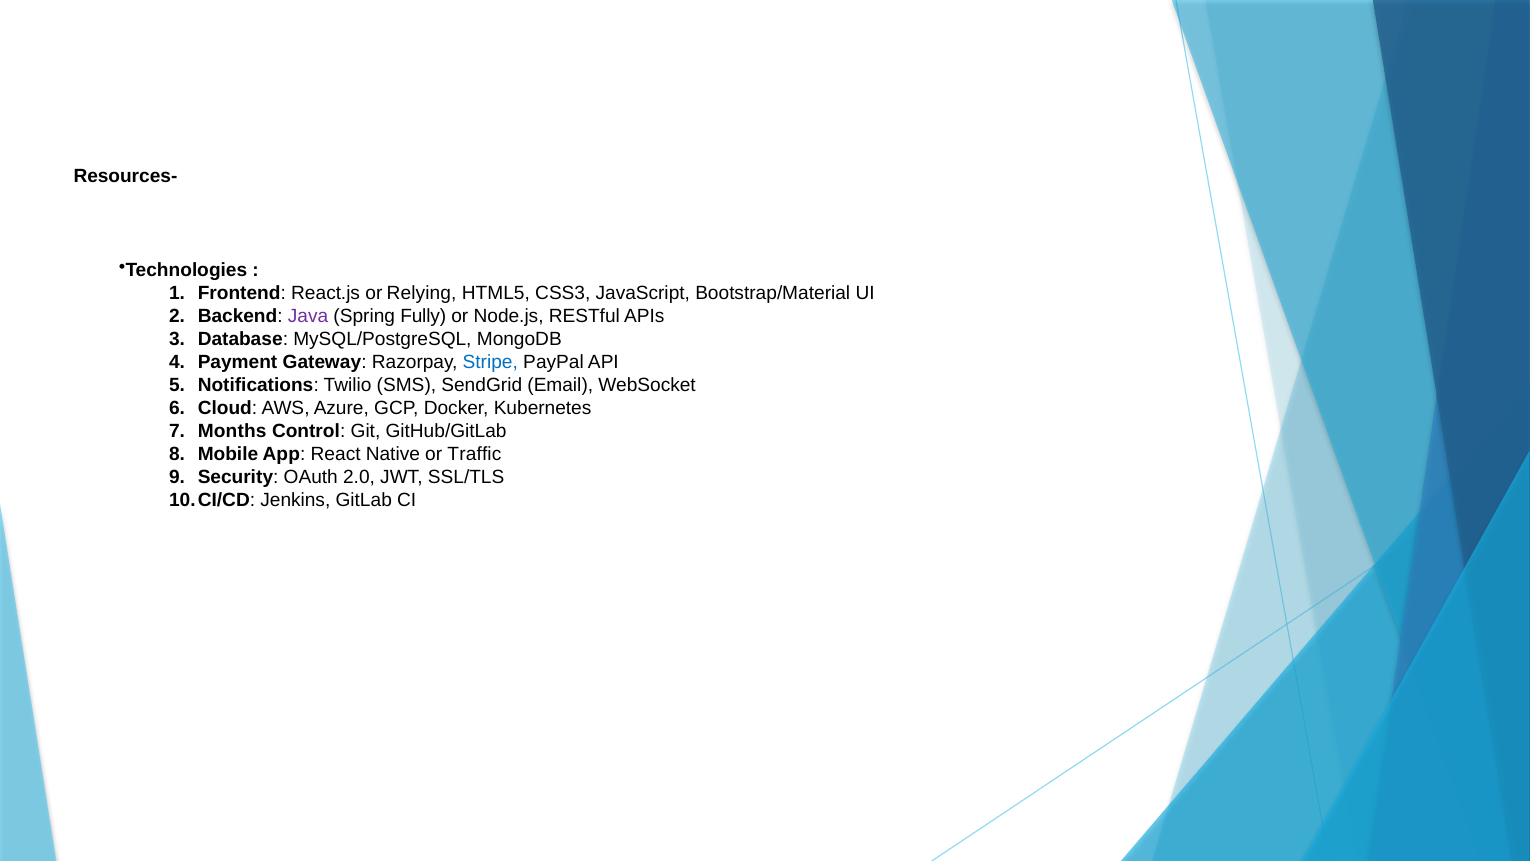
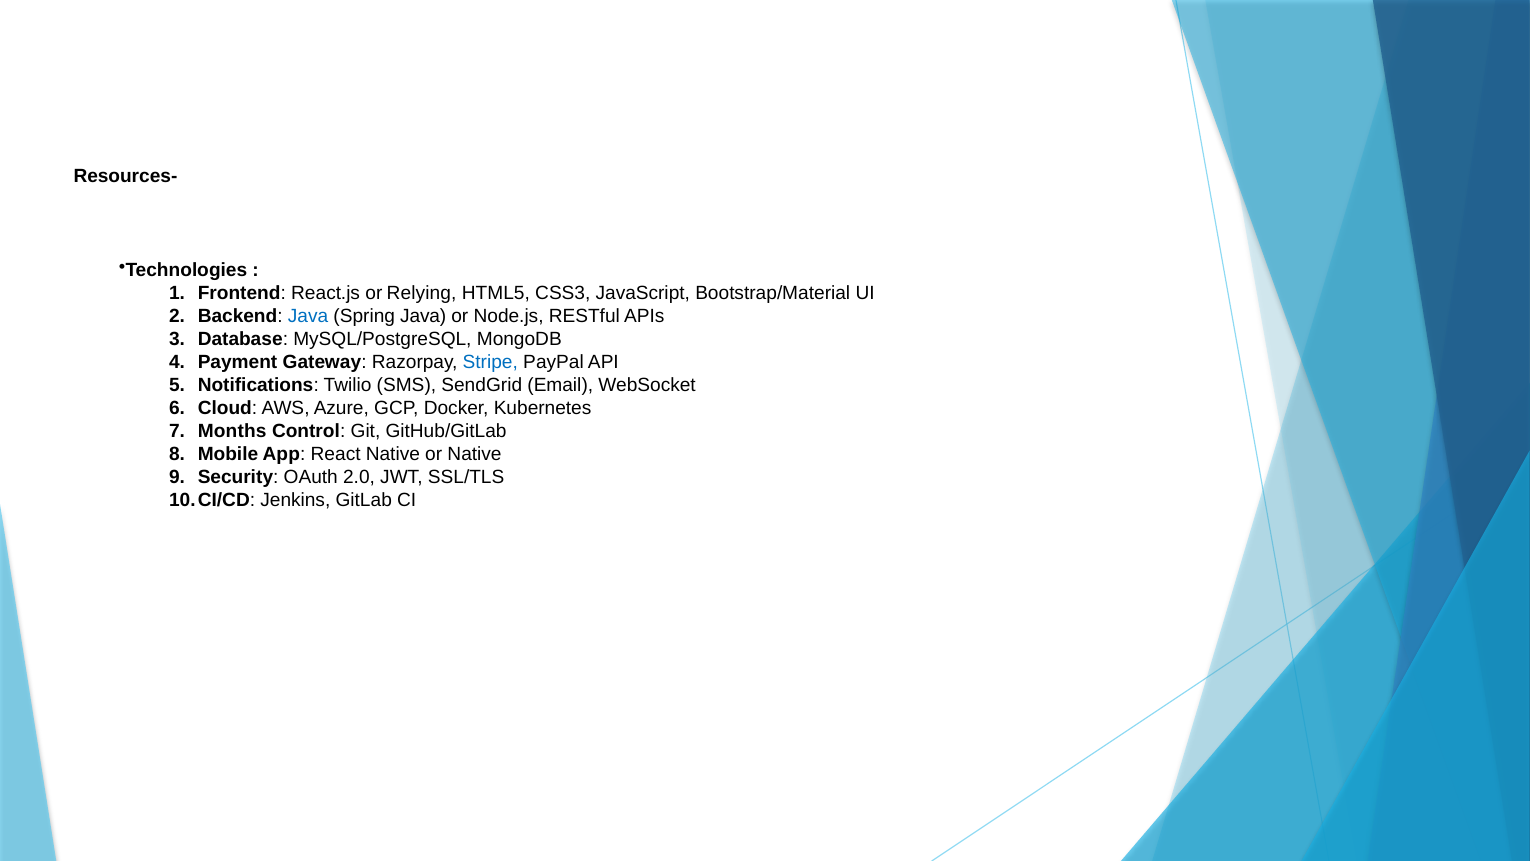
Java at (308, 316) colour: purple -> blue
Spring Fully: Fully -> Java
or Traffic: Traffic -> Native
